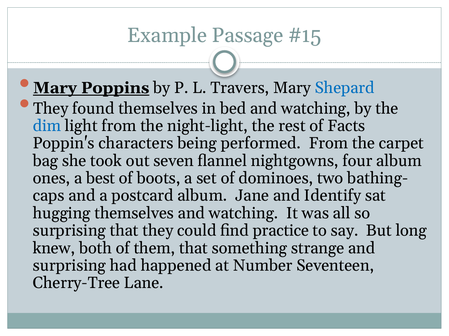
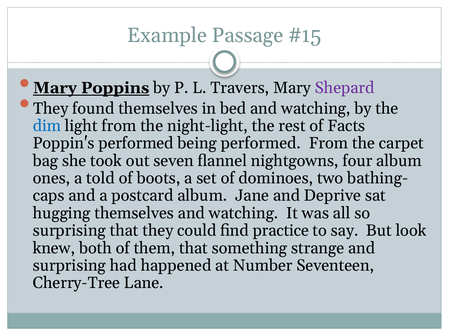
Shepard colour: blue -> purple
Poppin's characters: characters -> performed
best: best -> told
Identify: Identify -> Deprive
long: long -> look
